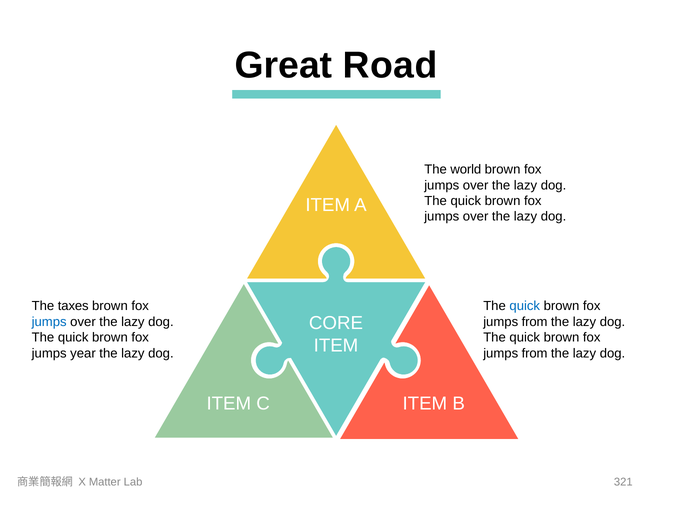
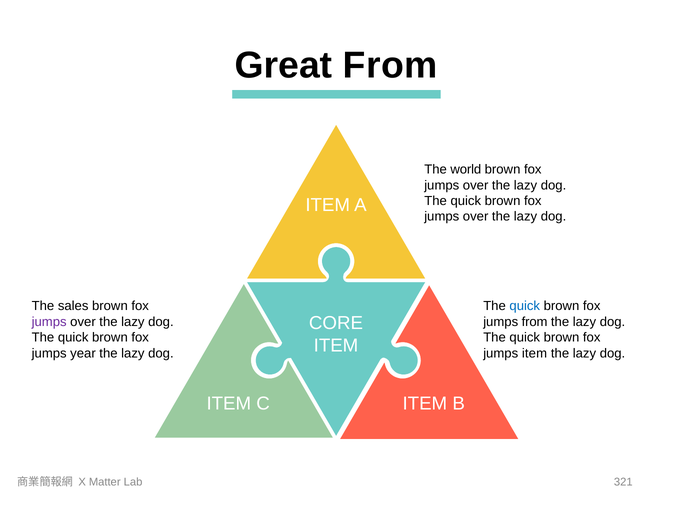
Great Road: Road -> From
taxes: taxes -> sales
jumps at (49, 322) colour: blue -> purple
from at (535, 353): from -> item
